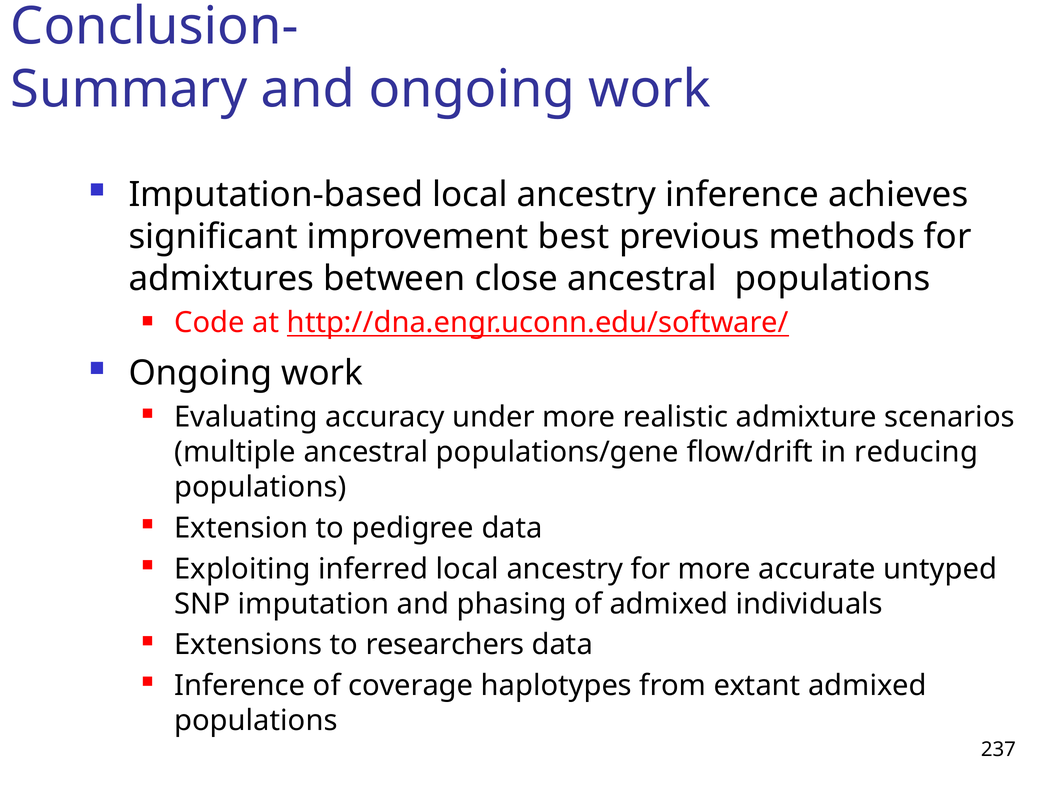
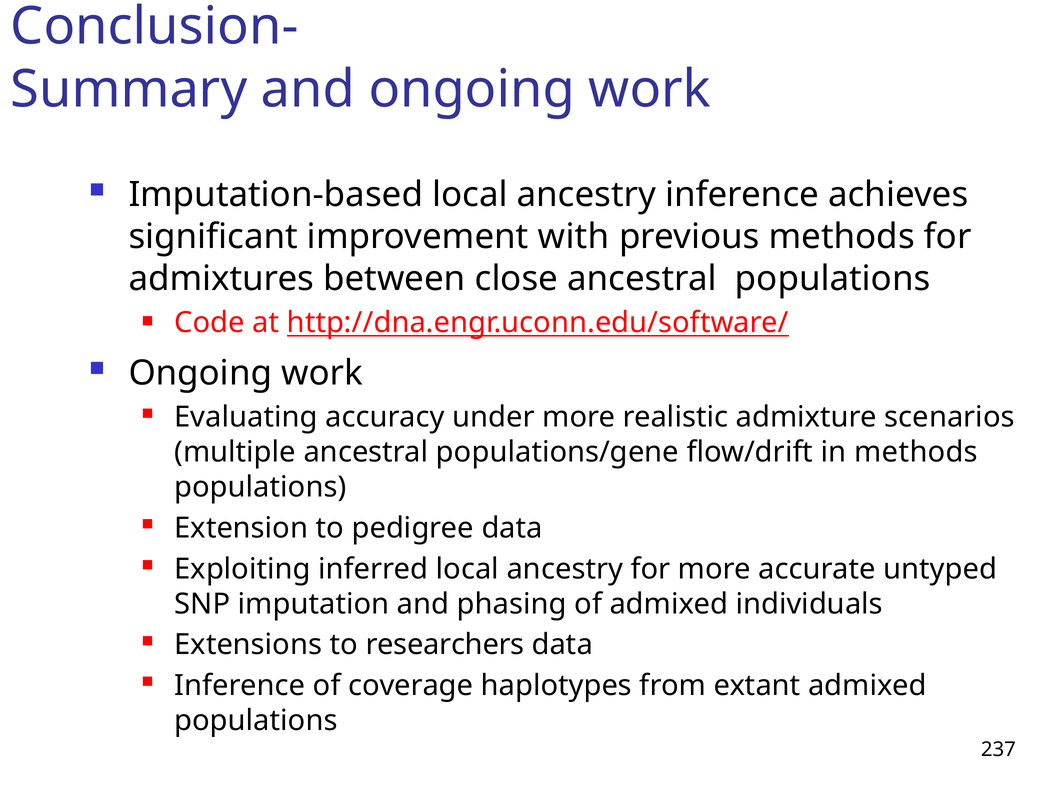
best: best -> with
in reducing: reducing -> methods
